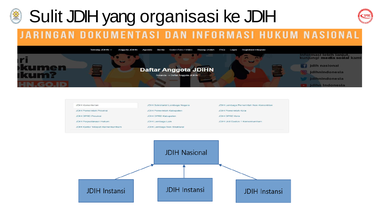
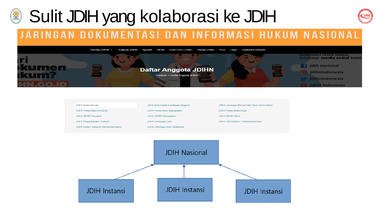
organisasi: organisasi -> kolaborasi
